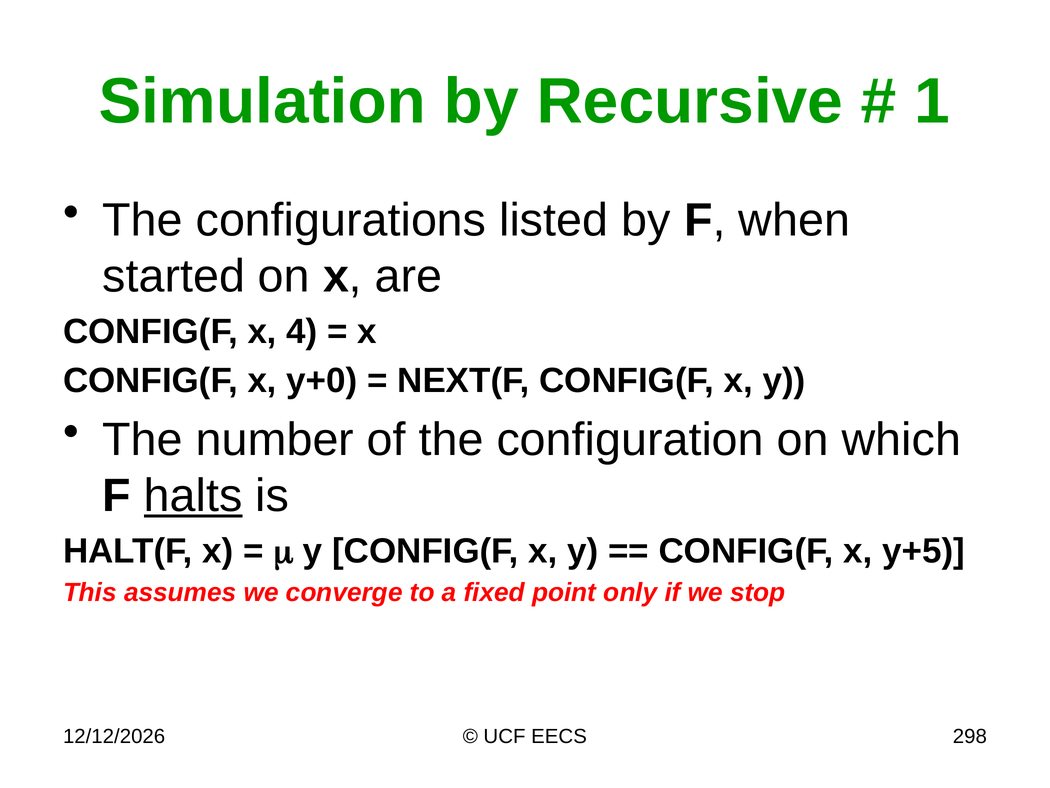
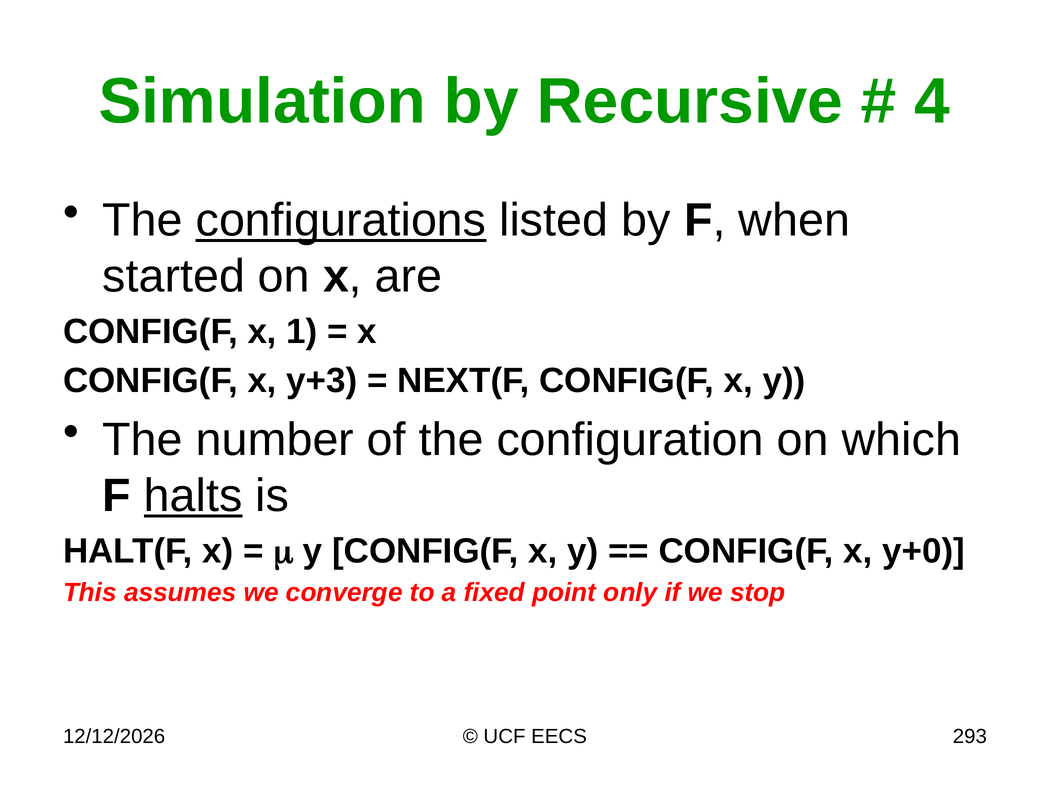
1: 1 -> 4
configurations underline: none -> present
4: 4 -> 1
y+0: y+0 -> y+3
y+5: y+5 -> y+0
298: 298 -> 293
